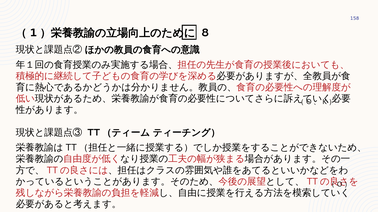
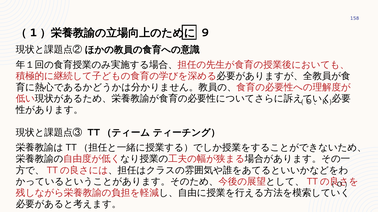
8: 8 -> 9
